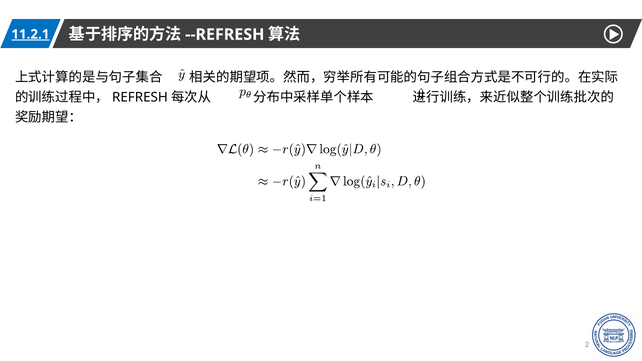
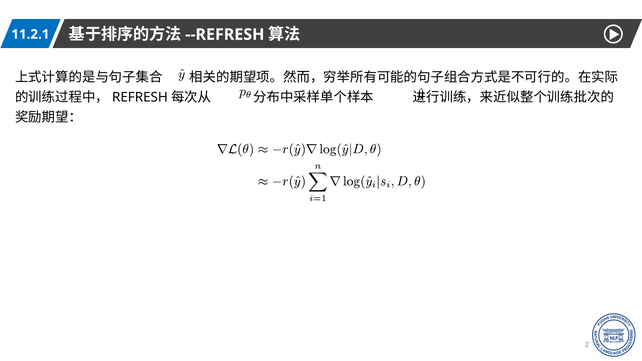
11.2.1 underline: present -> none
